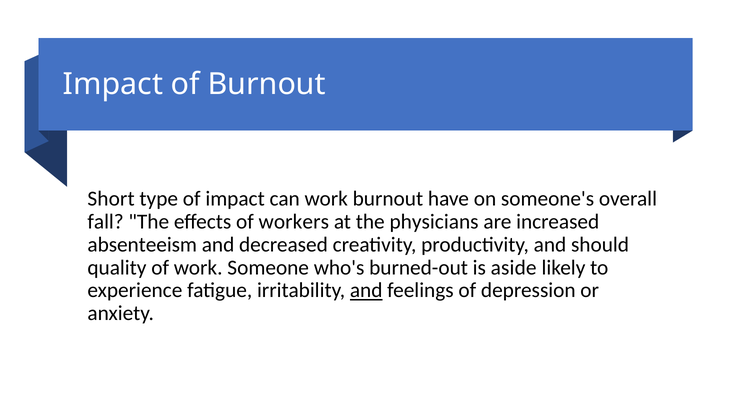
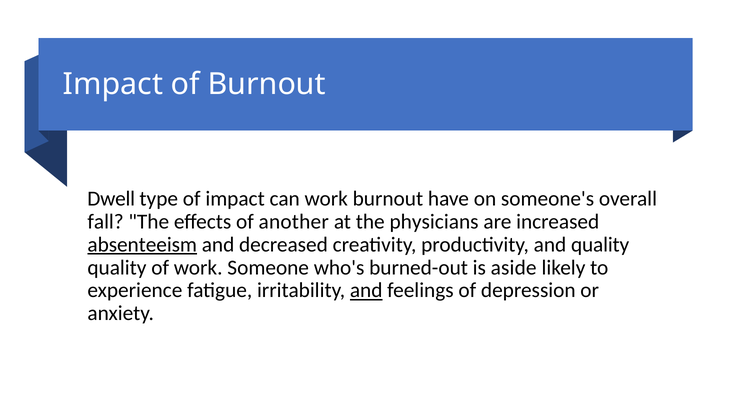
Short: Short -> Dwell
workers: workers -> another
absenteeism underline: none -> present
and should: should -> quality
